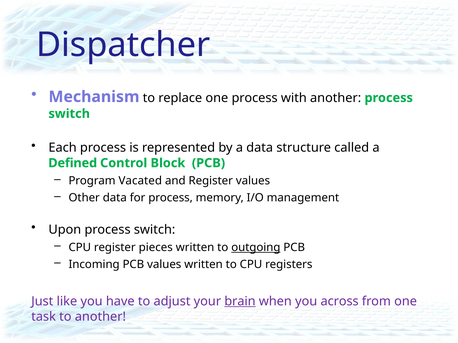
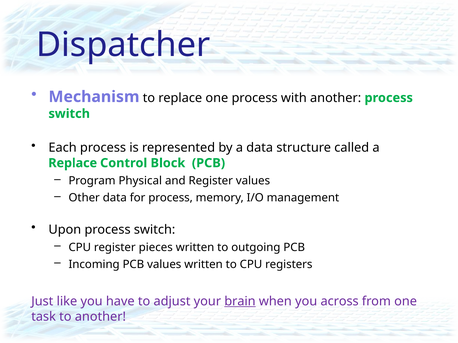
Defined at (73, 163): Defined -> Replace
Vacated: Vacated -> Physical
outgoing underline: present -> none
